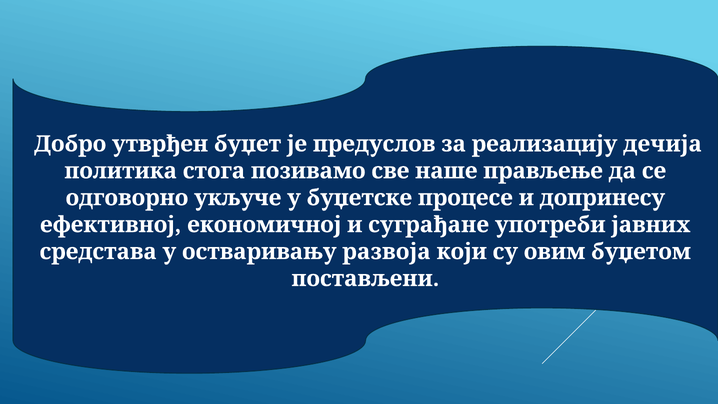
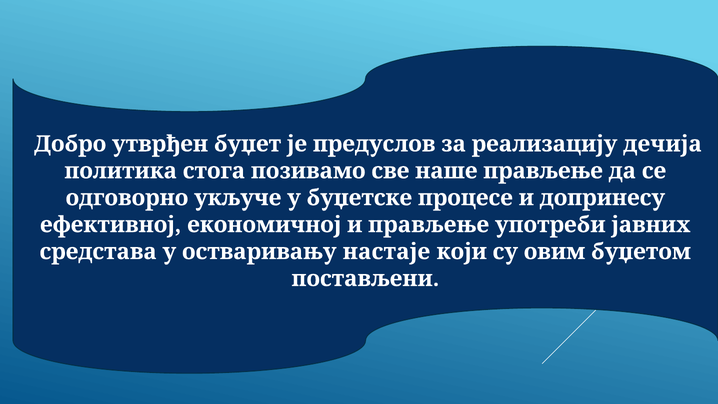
и суграђане: суграђане -> прављење
развоја: развоја -> настаје
